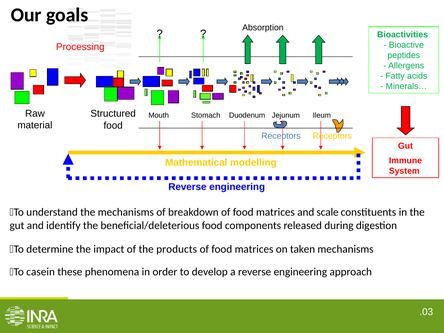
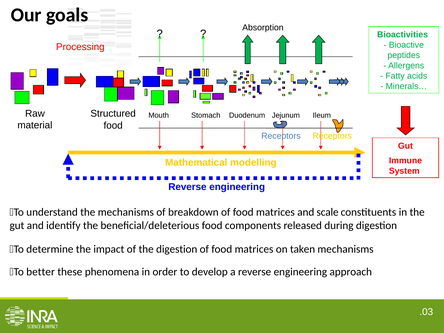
the products: products -> digestion
casein: casein -> better
